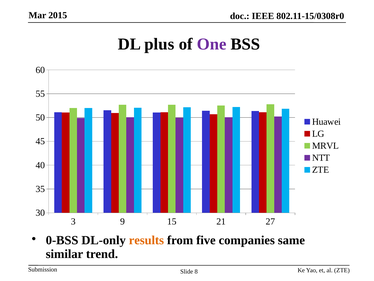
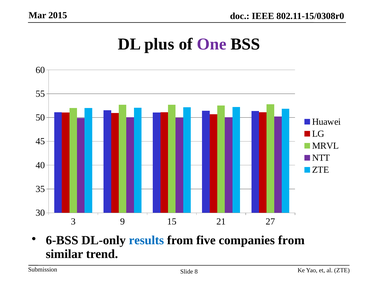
0-BSS: 0-BSS -> 6-BSS
results colour: orange -> blue
companies same: same -> from
